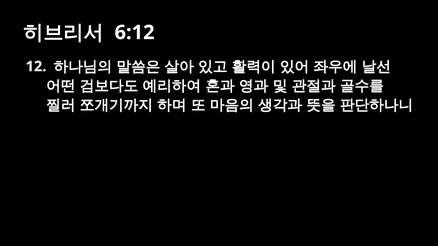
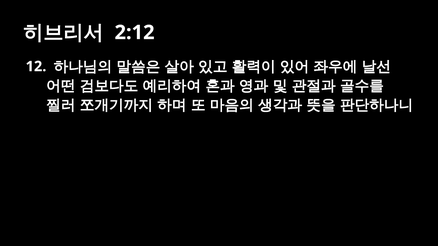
6:12: 6:12 -> 2:12
